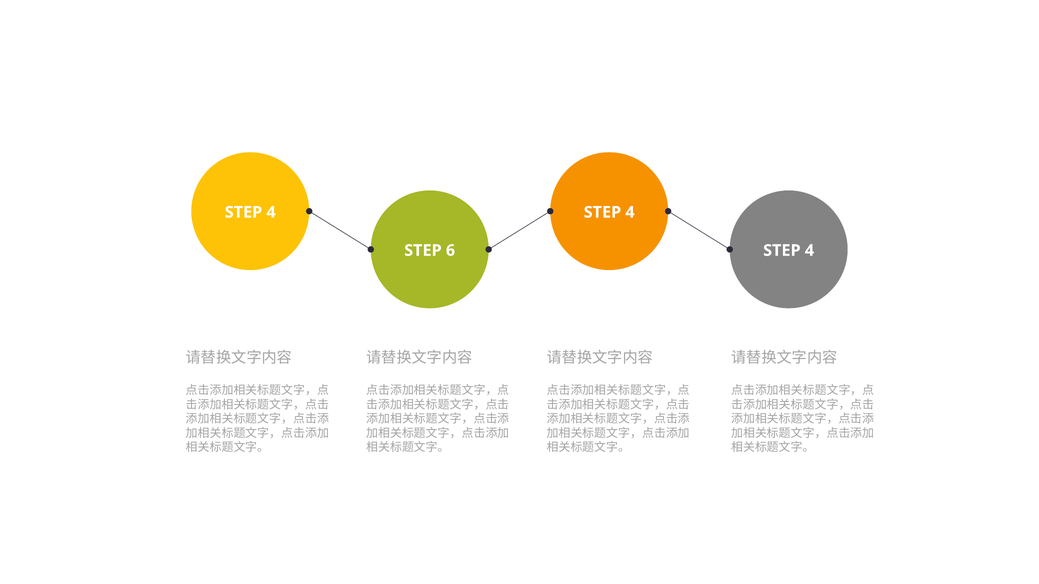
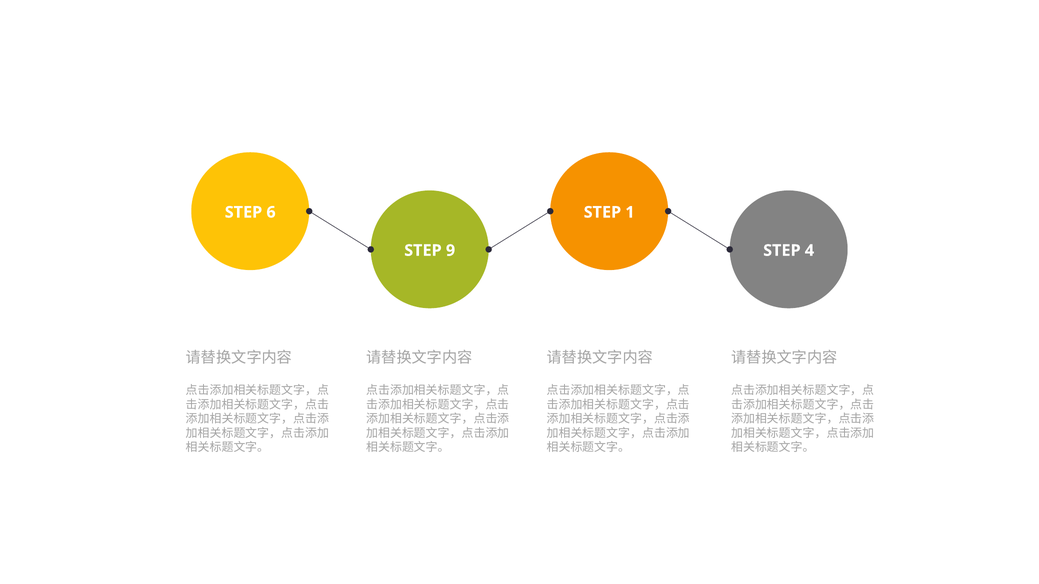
4 at (271, 212): 4 -> 6
4 at (630, 212): 4 -> 1
6: 6 -> 9
